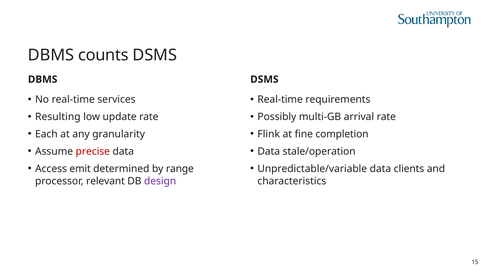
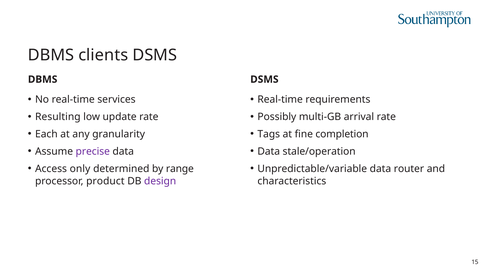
counts: counts -> clients
Flink: Flink -> Tags
precise colour: red -> purple
emit: emit -> only
clients: clients -> router
relevant: relevant -> product
